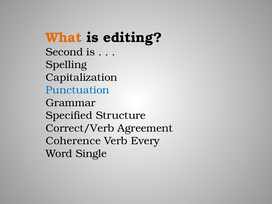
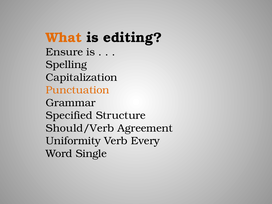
Second: Second -> Ensure
Punctuation colour: blue -> orange
Correct/Verb: Correct/Verb -> Should/Verb
Coherence: Coherence -> Uniformity
